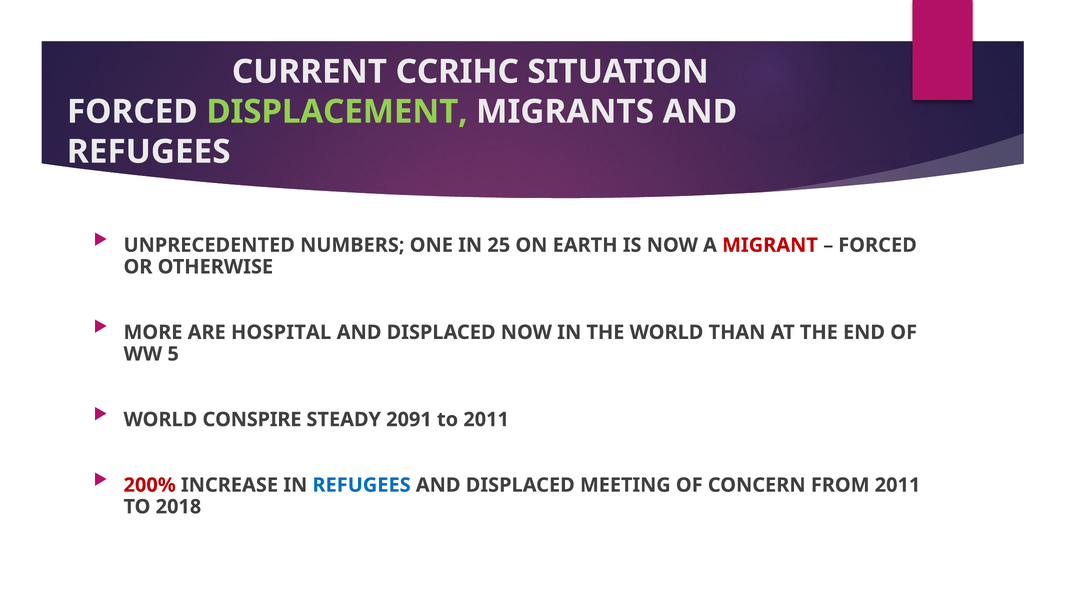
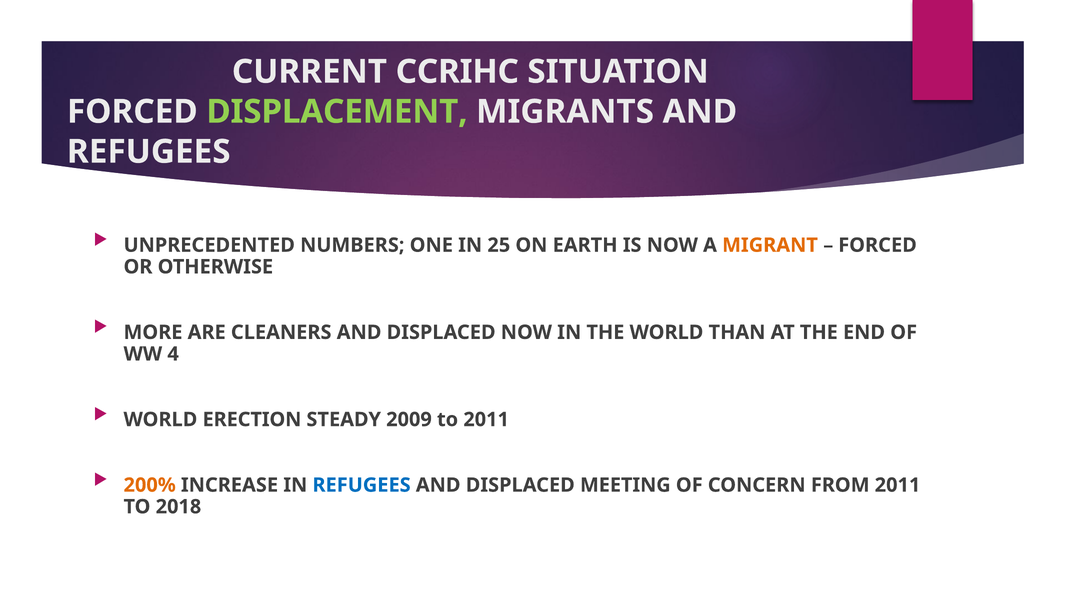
MIGRANT colour: red -> orange
HOSPITAL: HOSPITAL -> CLEANERS
5: 5 -> 4
CONSPIRE: CONSPIRE -> ERECTION
2091: 2091 -> 2009
200% colour: red -> orange
